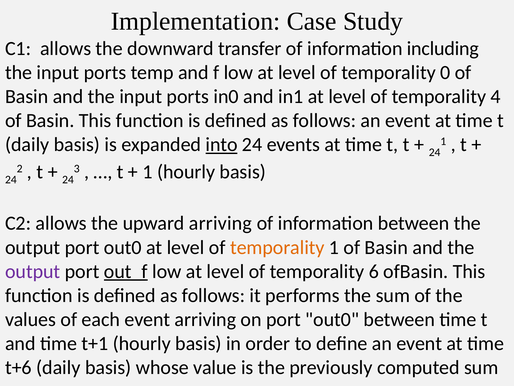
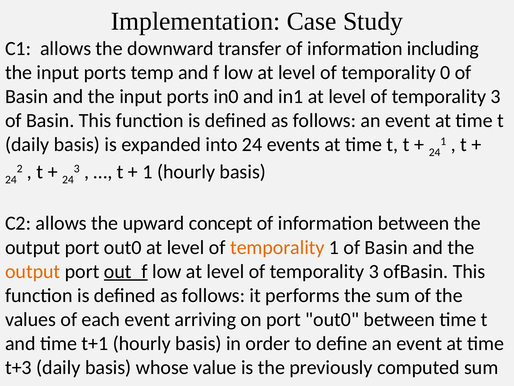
4 at (496, 96): 4 -> 3
into underline: present -> none
upward arriving: arriving -> concept
output at (33, 271) colour: purple -> orange
6 at (374, 271): 6 -> 3
t+6: t+6 -> t+3
